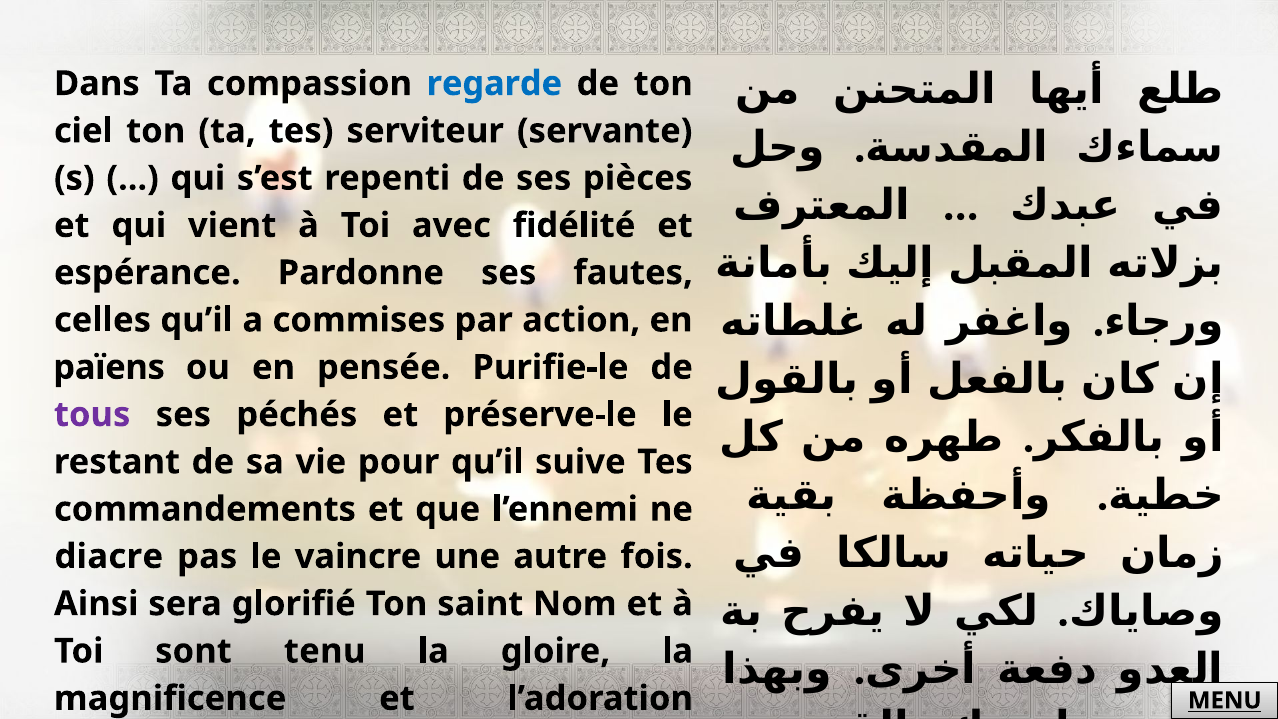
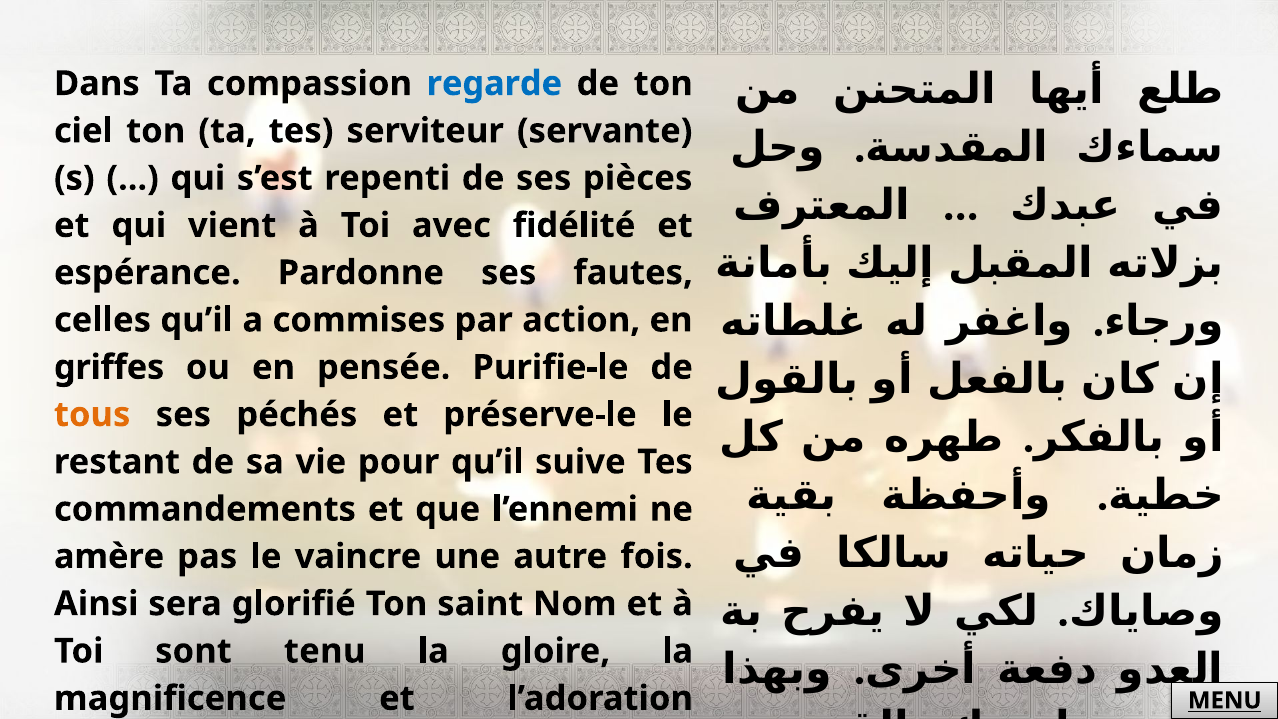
païens: païens -> griffes
tous colour: purple -> orange
diacre: diacre -> amère
